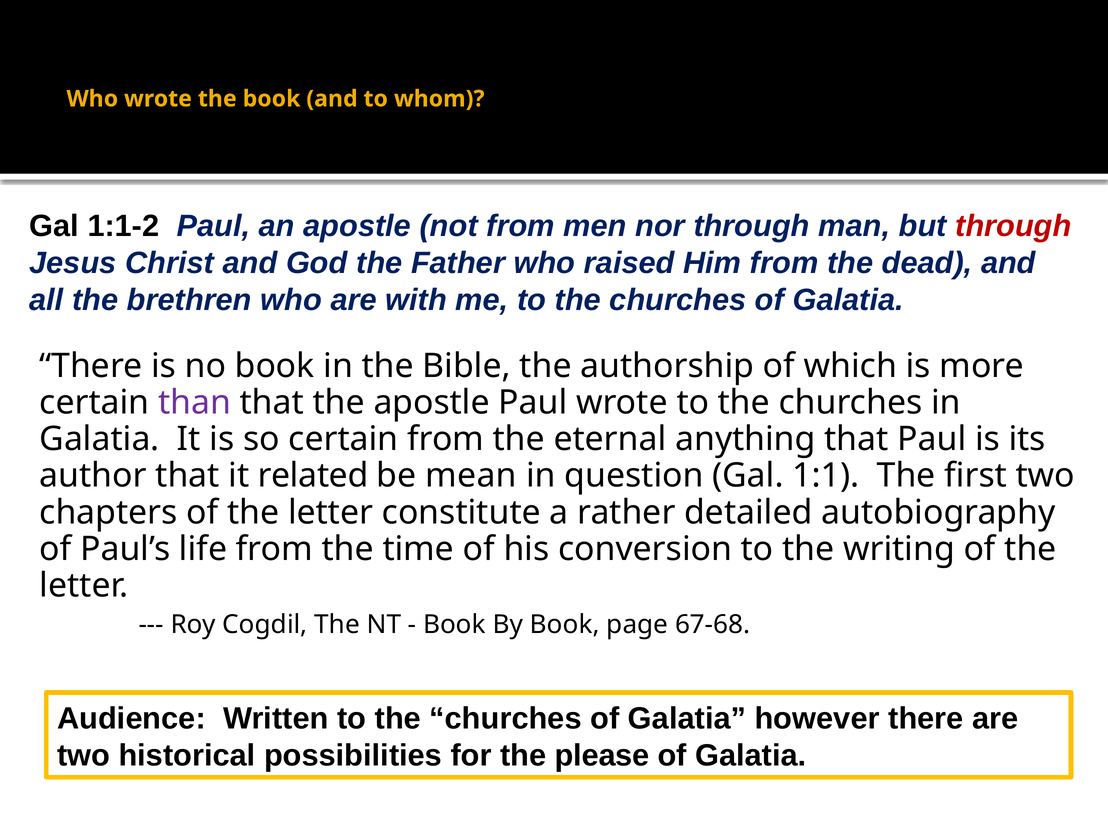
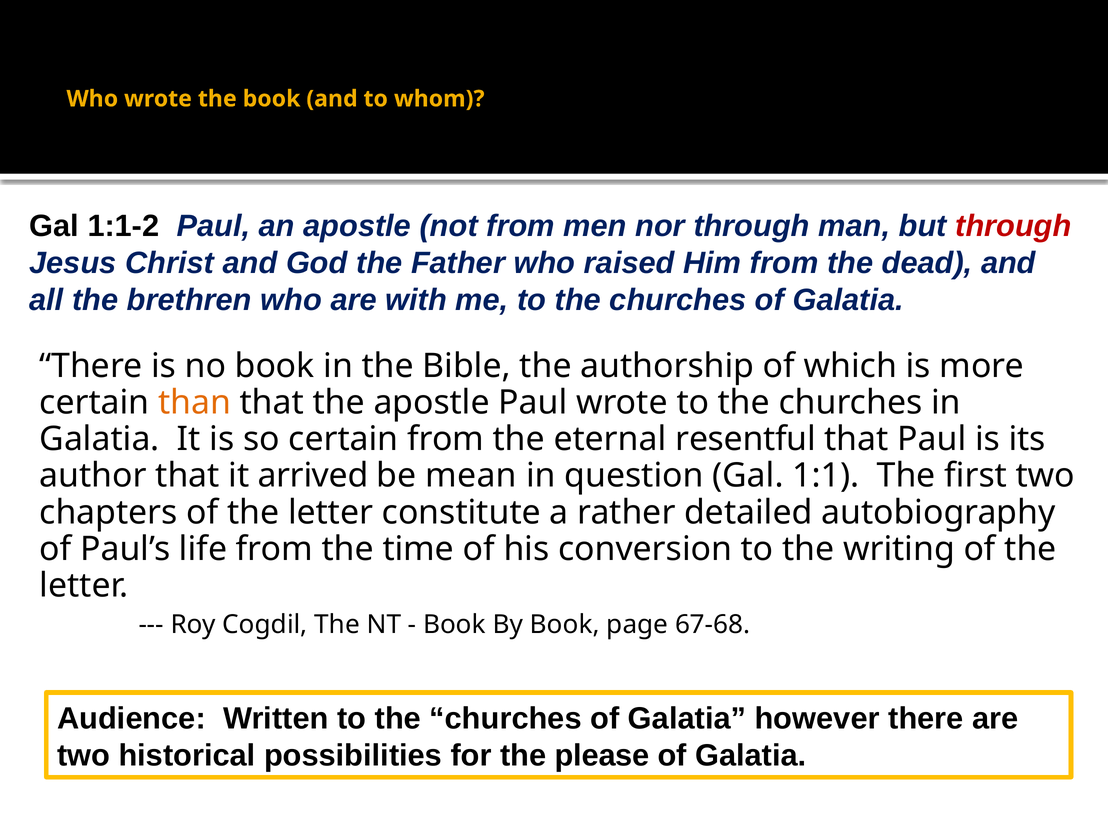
than colour: purple -> orange
anything: anything -> resentful
related: related -> arrived
